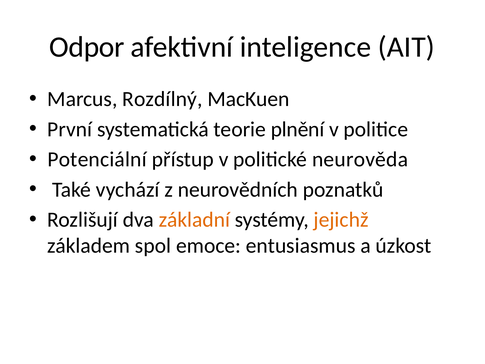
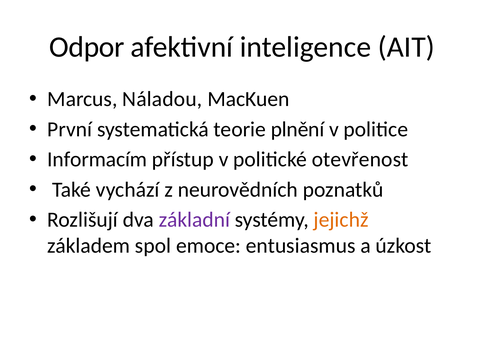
Rozdílný: Rozdílný -> Náladou
Potenciální: Potenciální -> Informacím
neurověda: neurověda -> otevřenost
základní colour: orange -> purple
